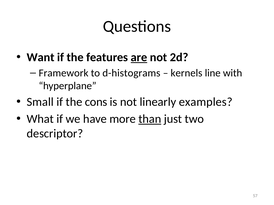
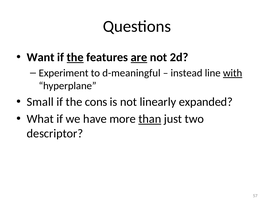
the at (75, 57) underline: none -> present
Framework: Framework -> Experiment
d-histograms: d-histograms -> d-meaningful
kernels: kernels -> instead
with underline: none -> present
examples: examples -> expanded
